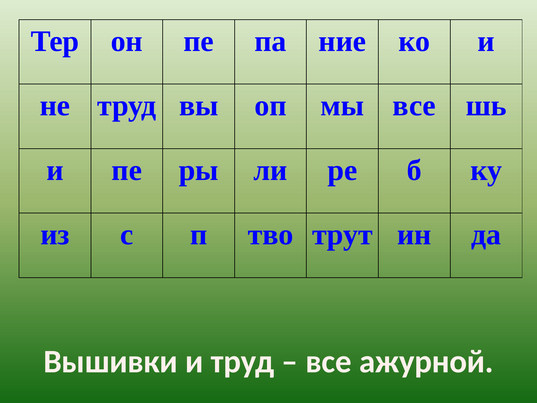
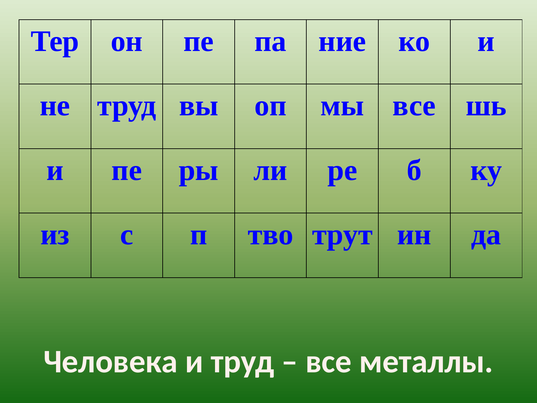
Вышивки: Вышивки -> Человека
ажурной: ажурной -> металлы
